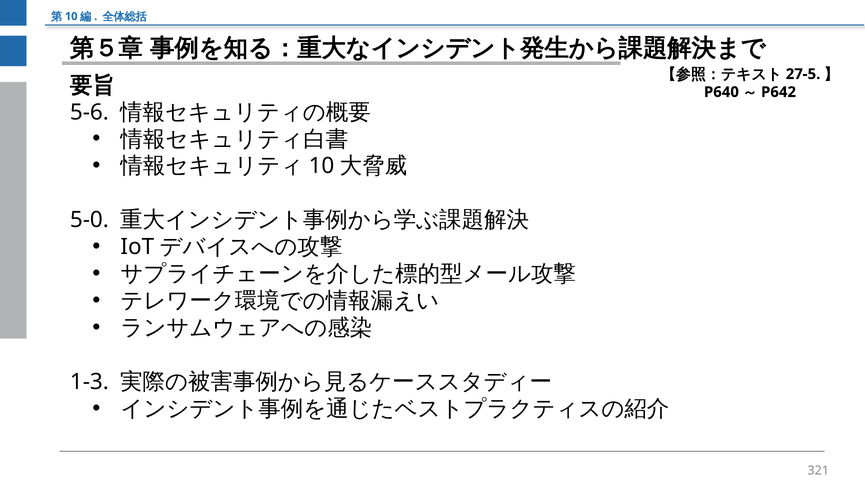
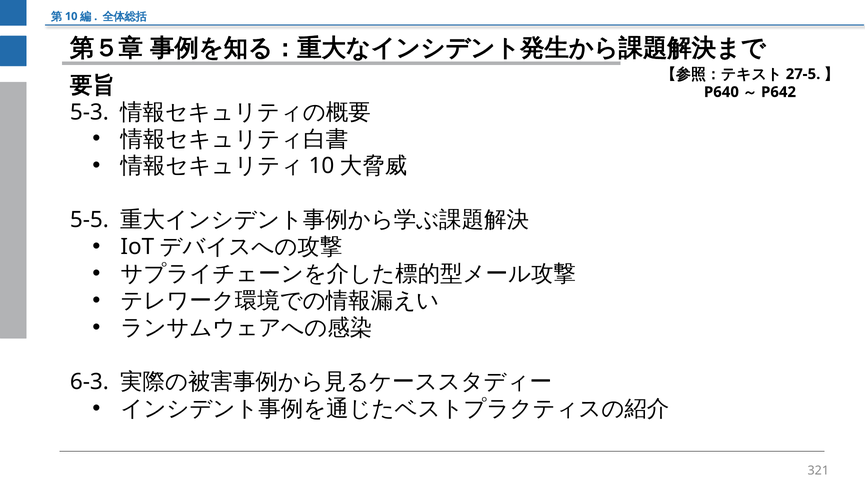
5-6: 5-6 -> 5-3
5-0: 5-0 -> 5-5
1-3: 1-3 -> 6-3
